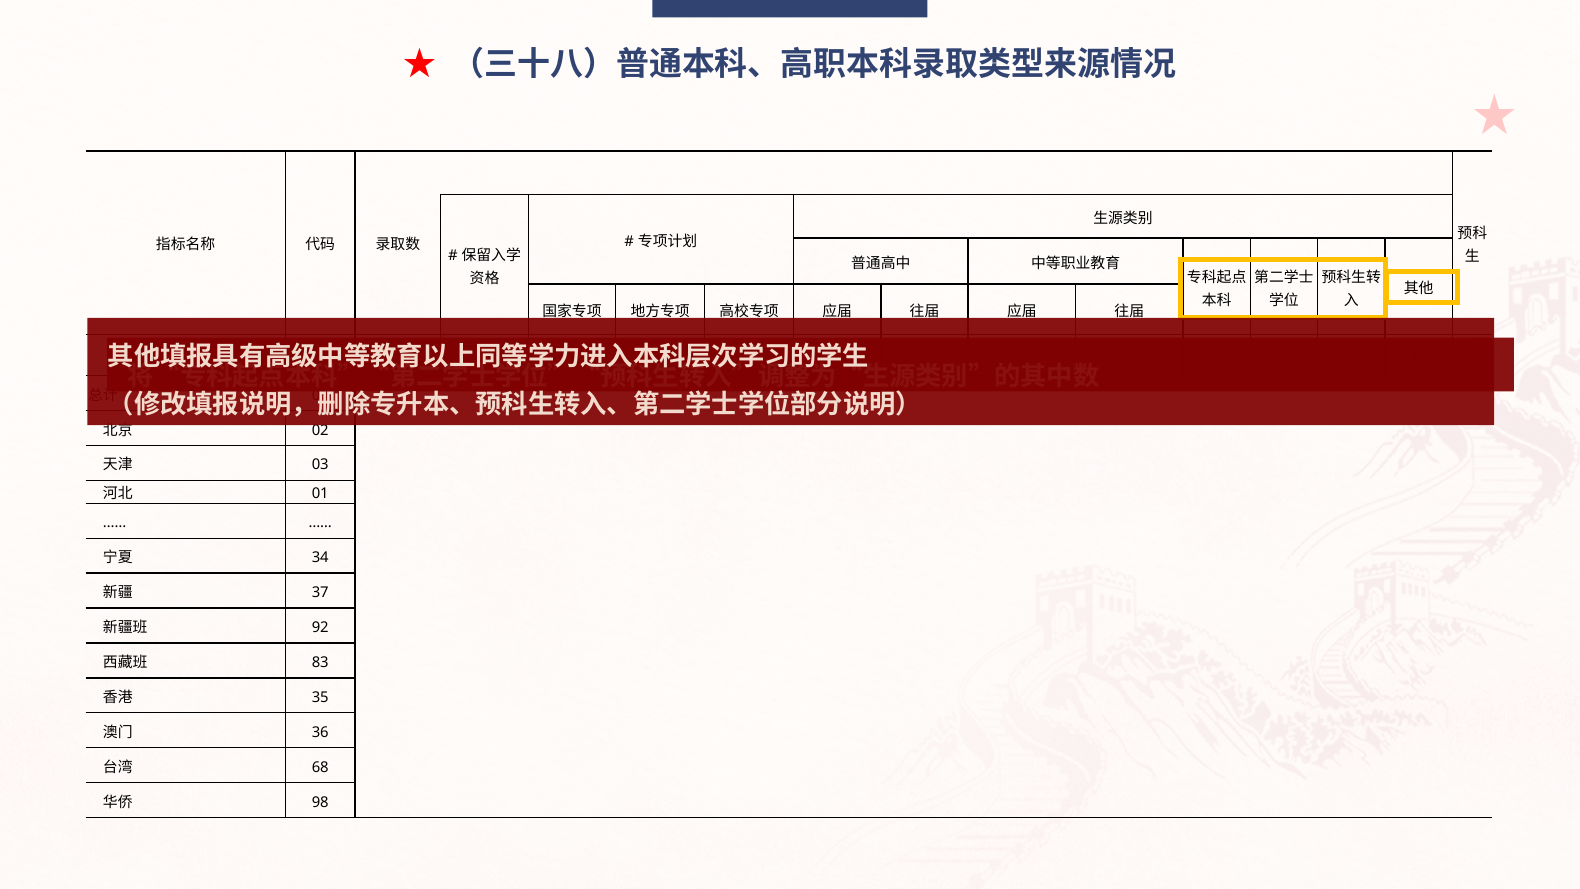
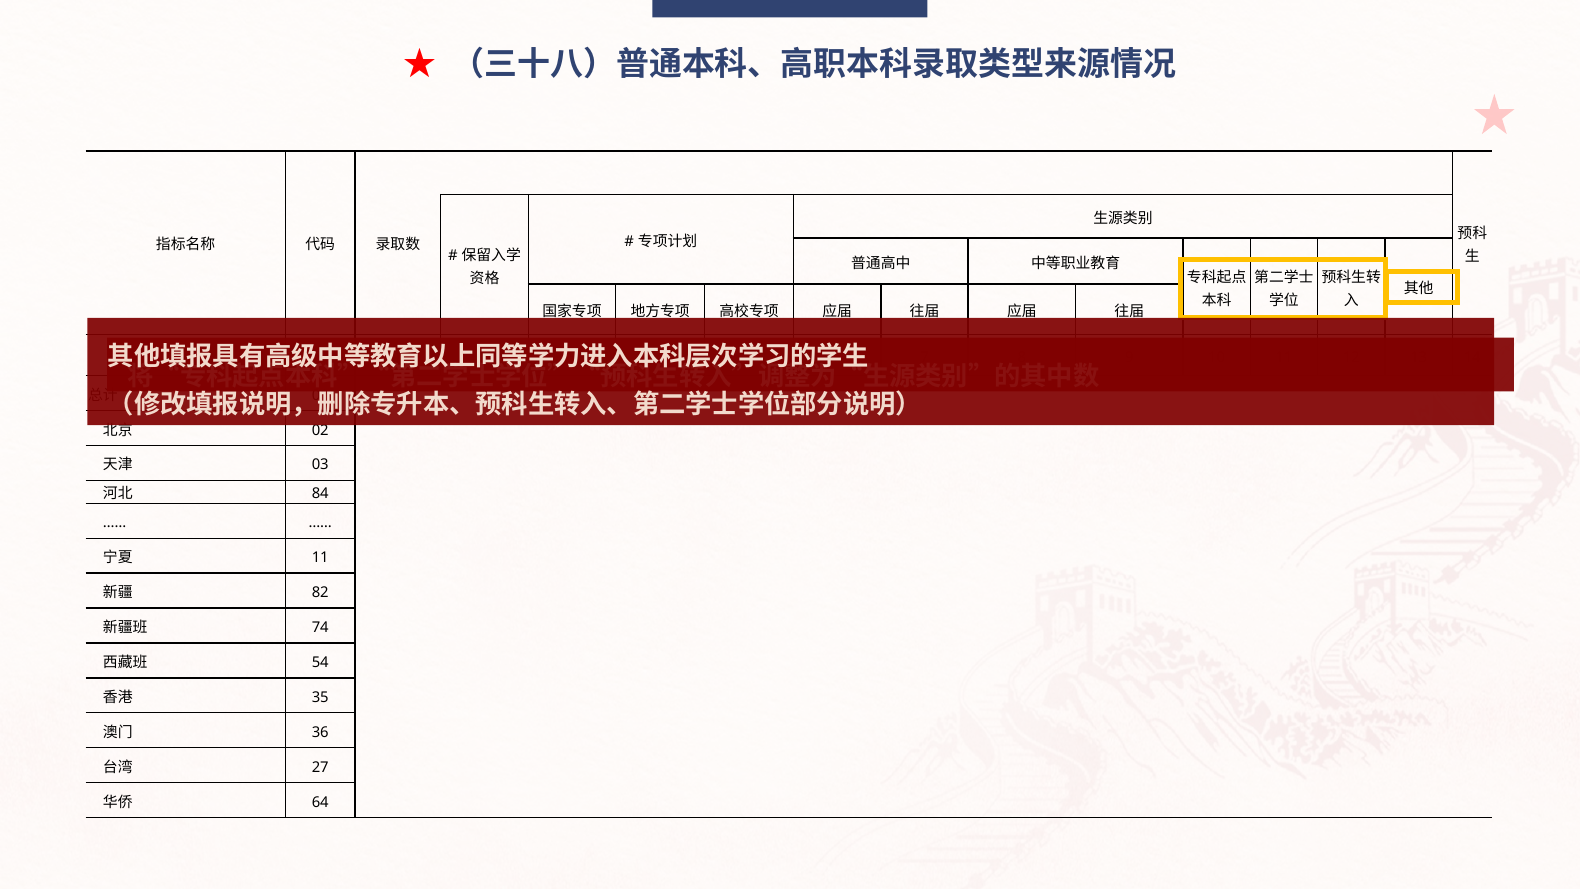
01 at (320, 494): 01 -> 84
34 at (320, 558): 34 -> 11
37: 37 -> 82
92: 92 -> 74
83: 83 -> 54
68: 68 -> 27
98: 98 -> 64
